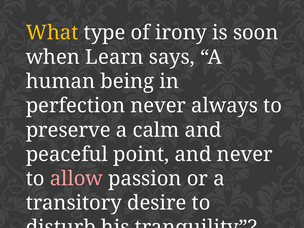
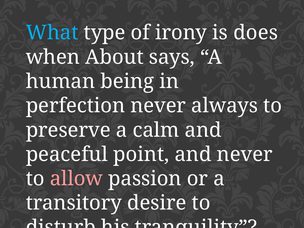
What colour: yellow -> light blue
soon: soon -> does
Learn: Learn -> About
